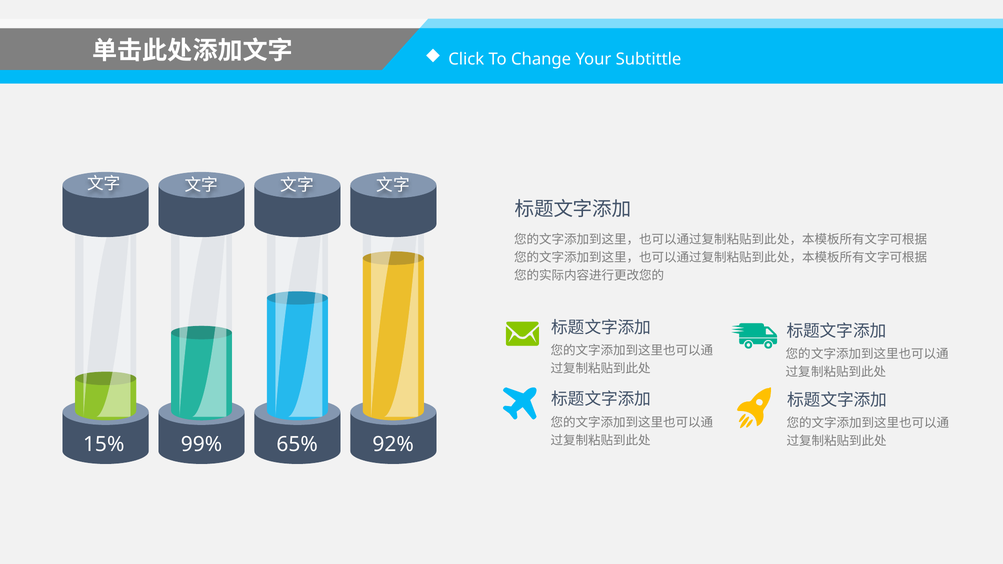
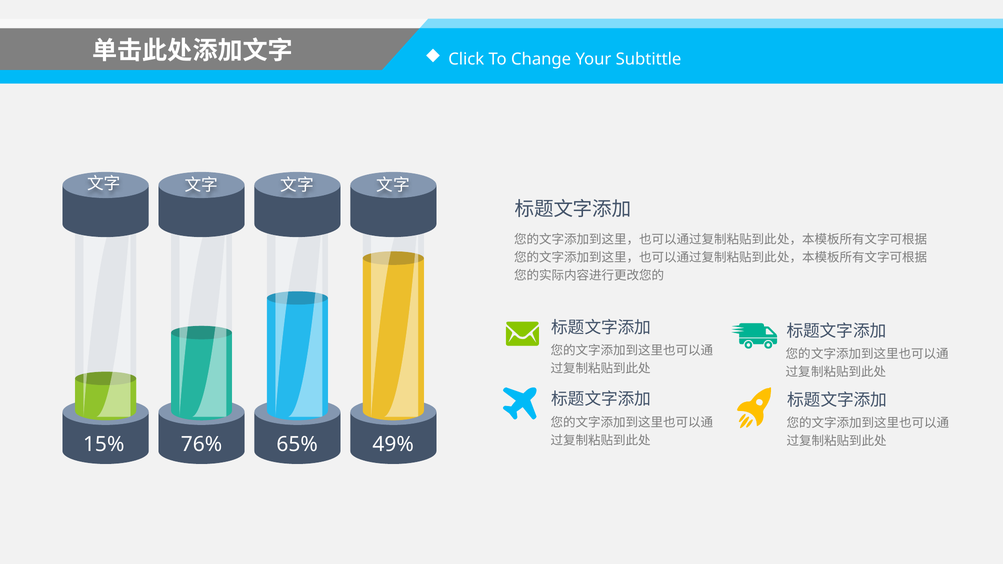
99%: 99% -> 76%
92%: 92% -> 49%
